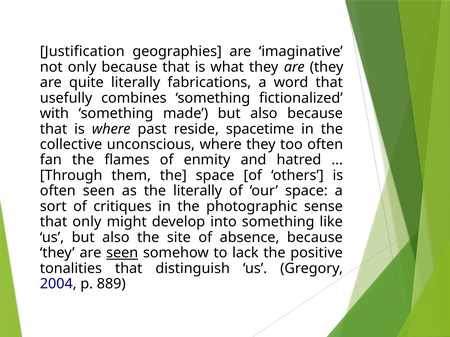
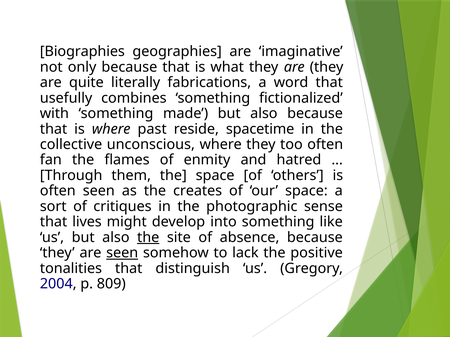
Justification: Justification -> Biographies
the literally: literally -> creates
that only: only -> lives
the at (148, 238) underline: none -> present
889: 889 -> 809
